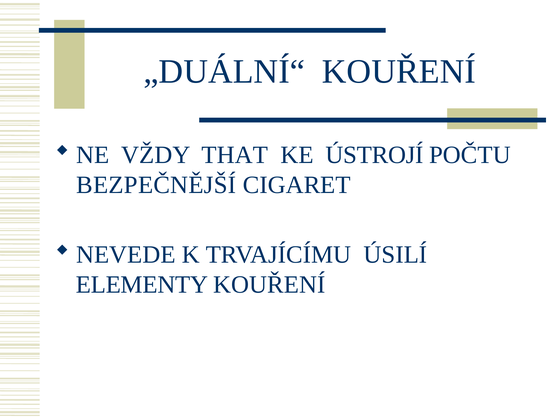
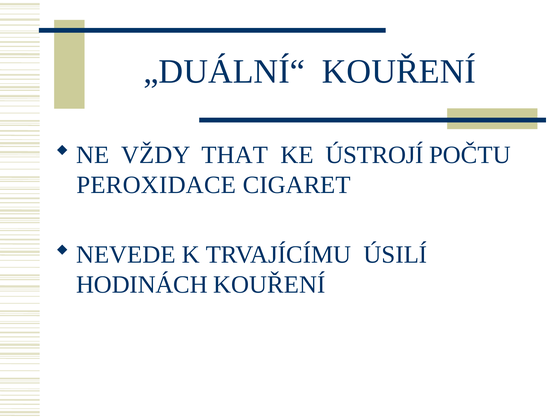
BEZPEČNĚJŠÍ: BEZPEČNĚJŠÍ -> PEROXIDACE
ELEMENTY: ELEMENTY -> HODINÁCH
